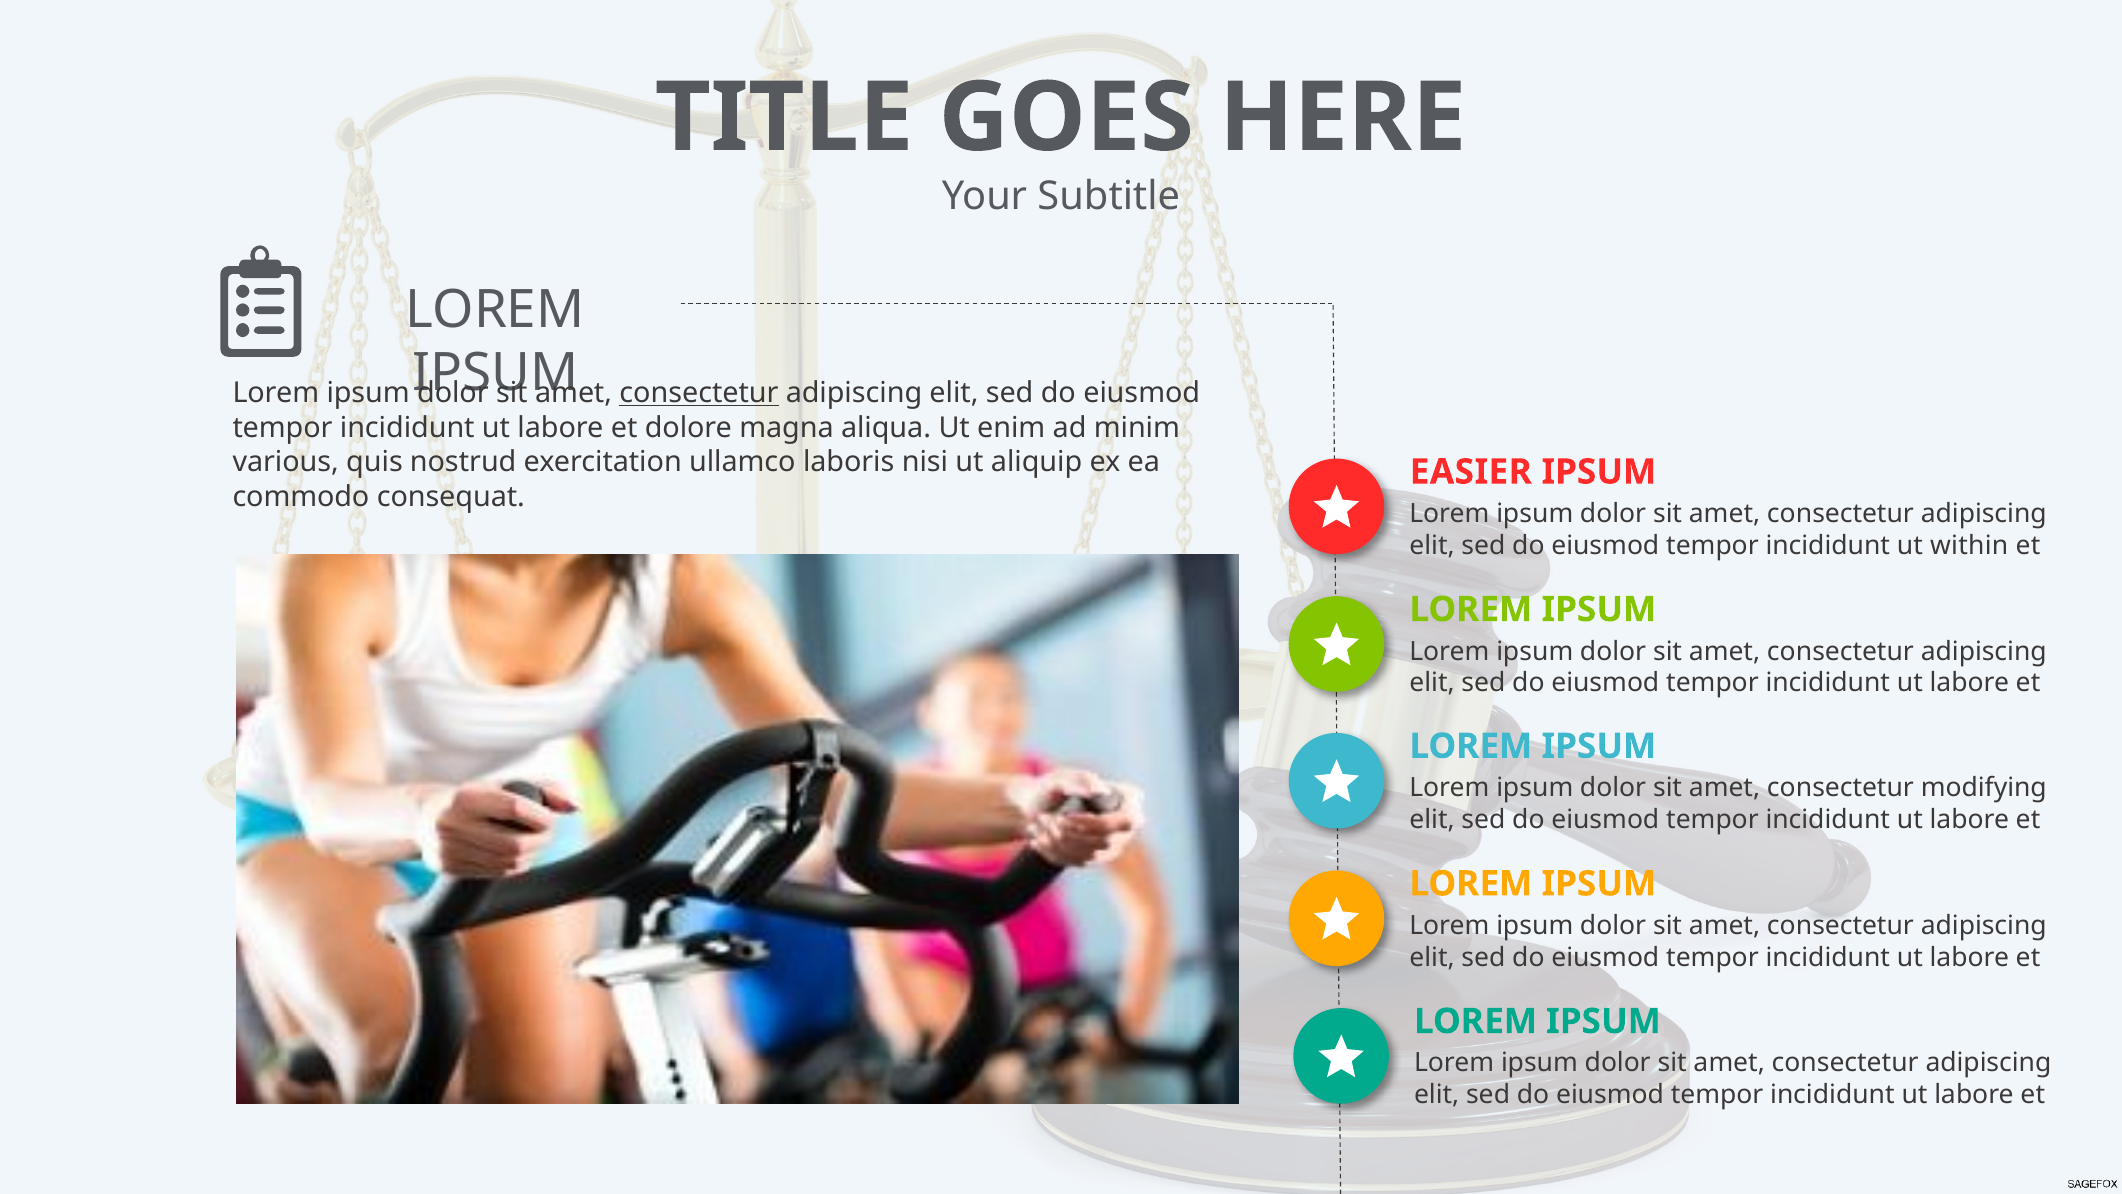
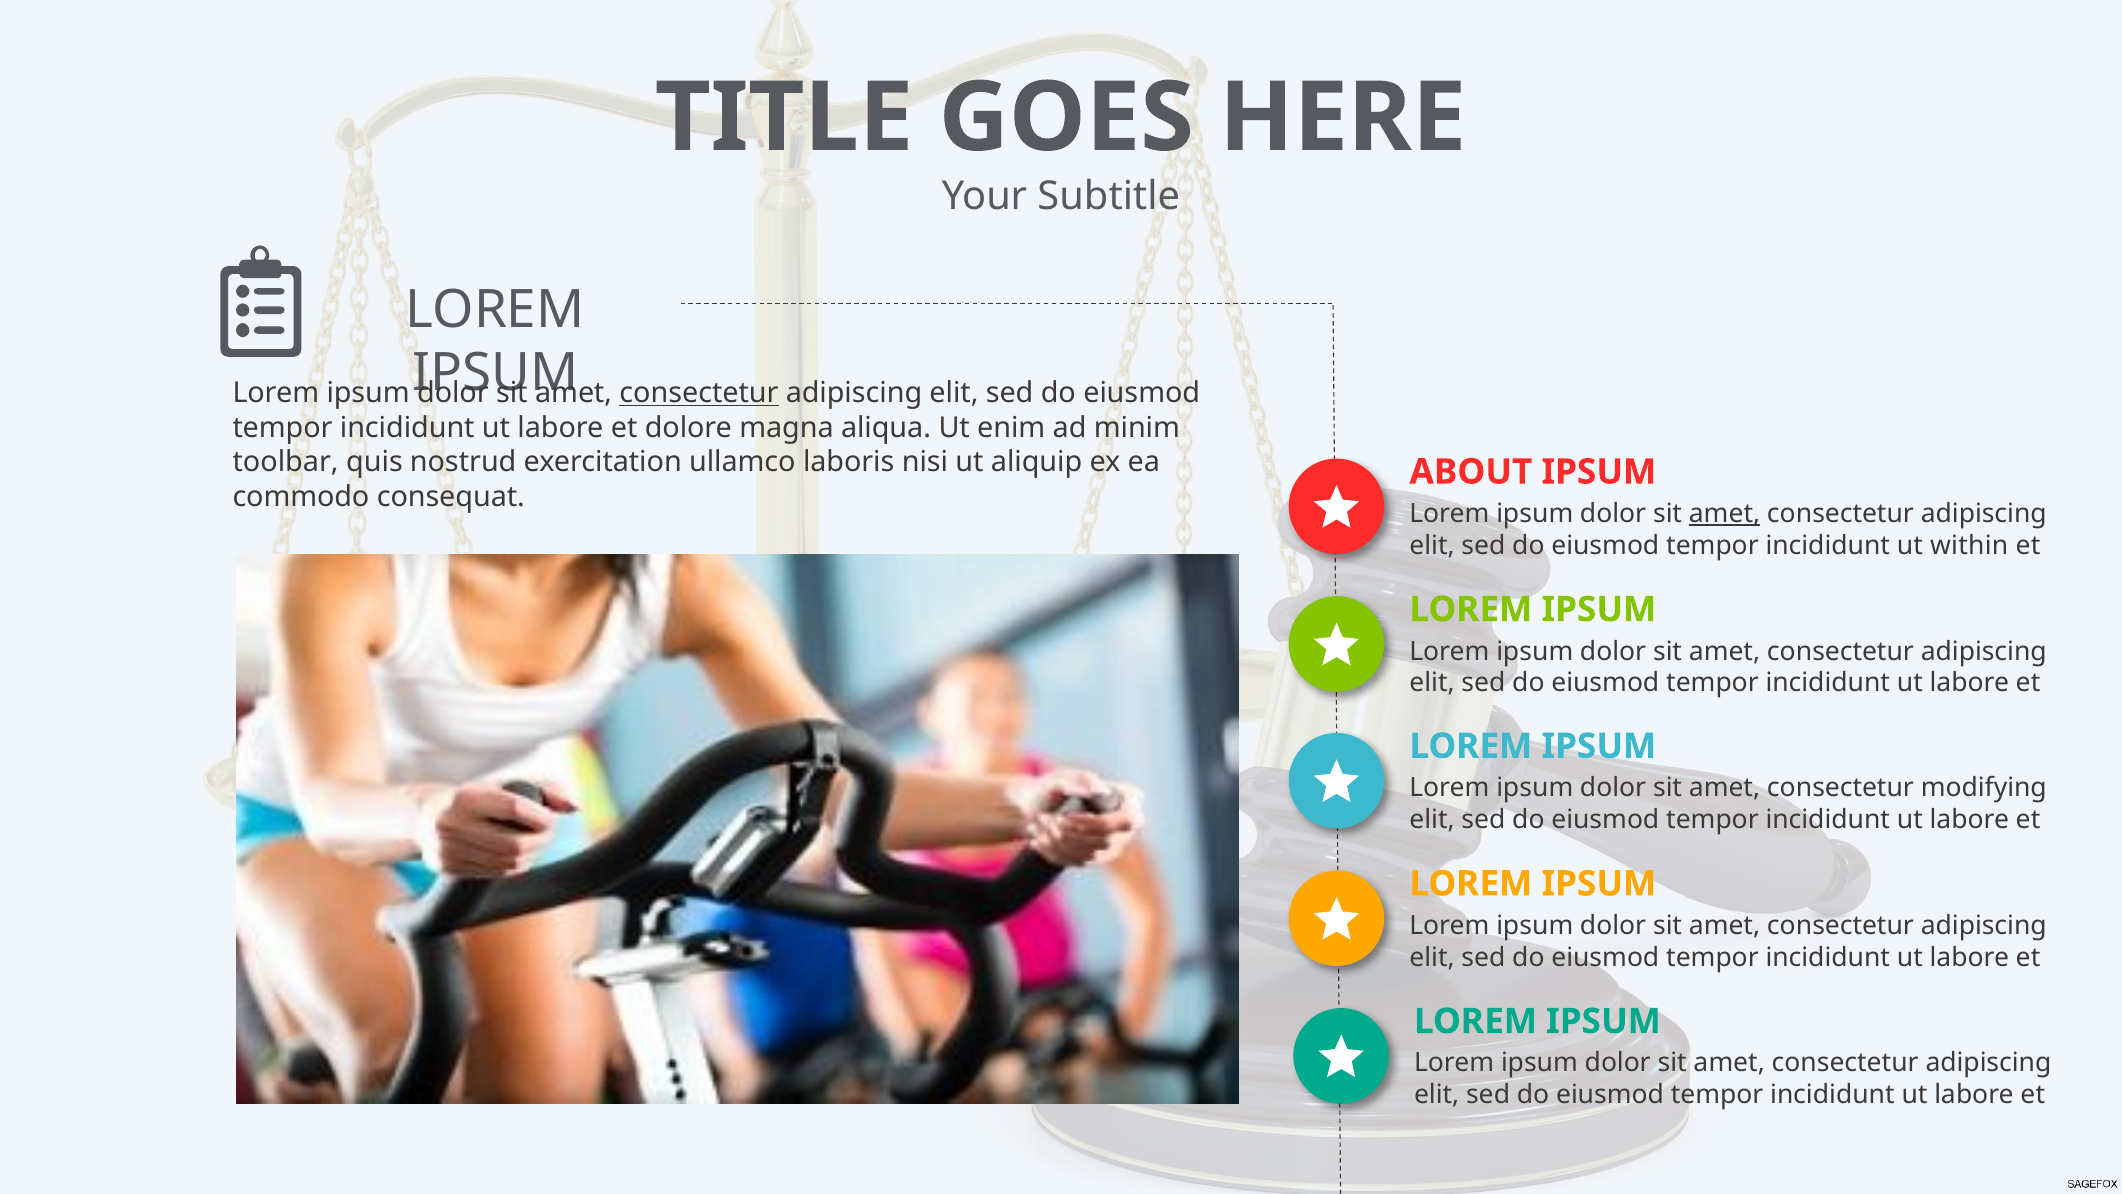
various: various -> toolbar
EASIER: EASIER -> ABOUT
amet at (1725, 514) underline: none -> present
